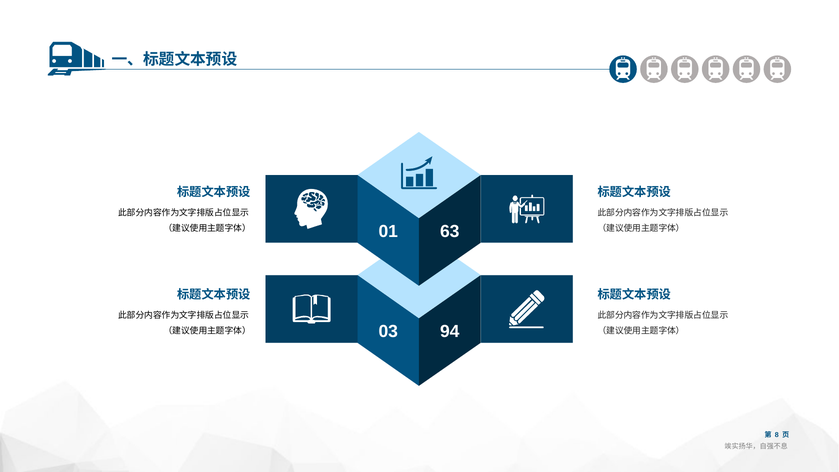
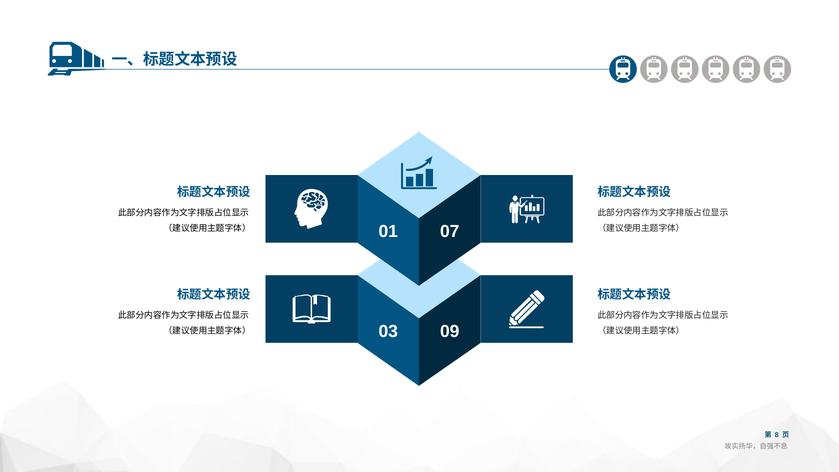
63: 63 -> 07
94: 94 -> 09
